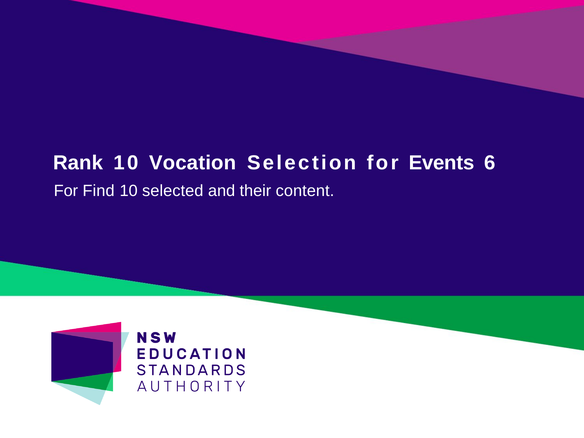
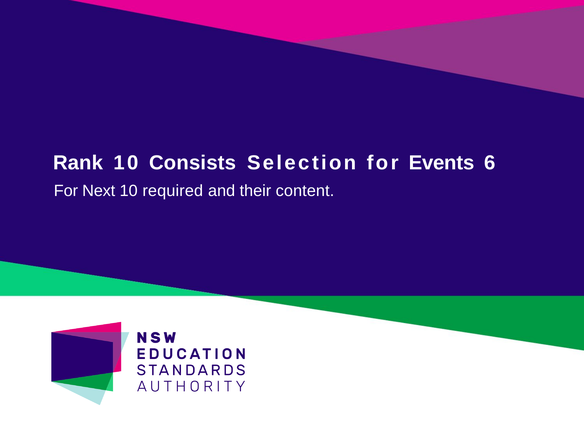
Vocation: Vocation -> Consists
Find: Find -> Next
selected: selected -> required
